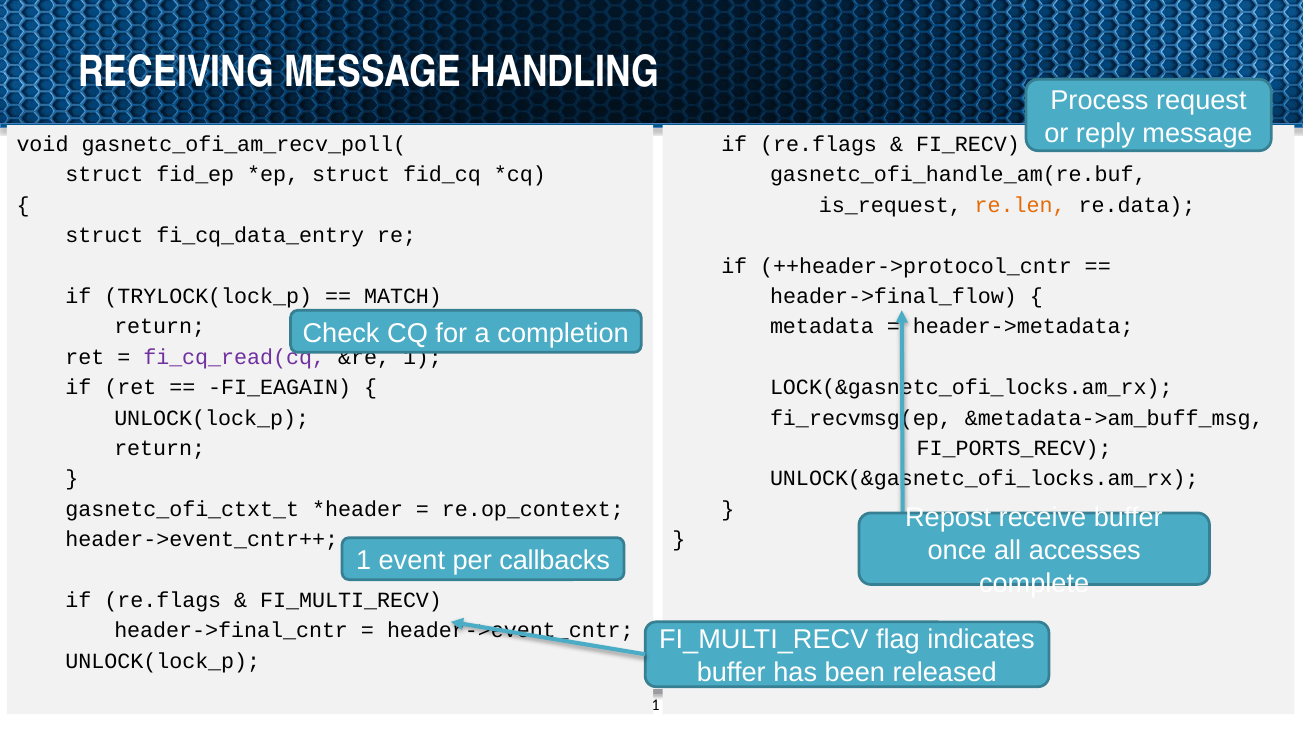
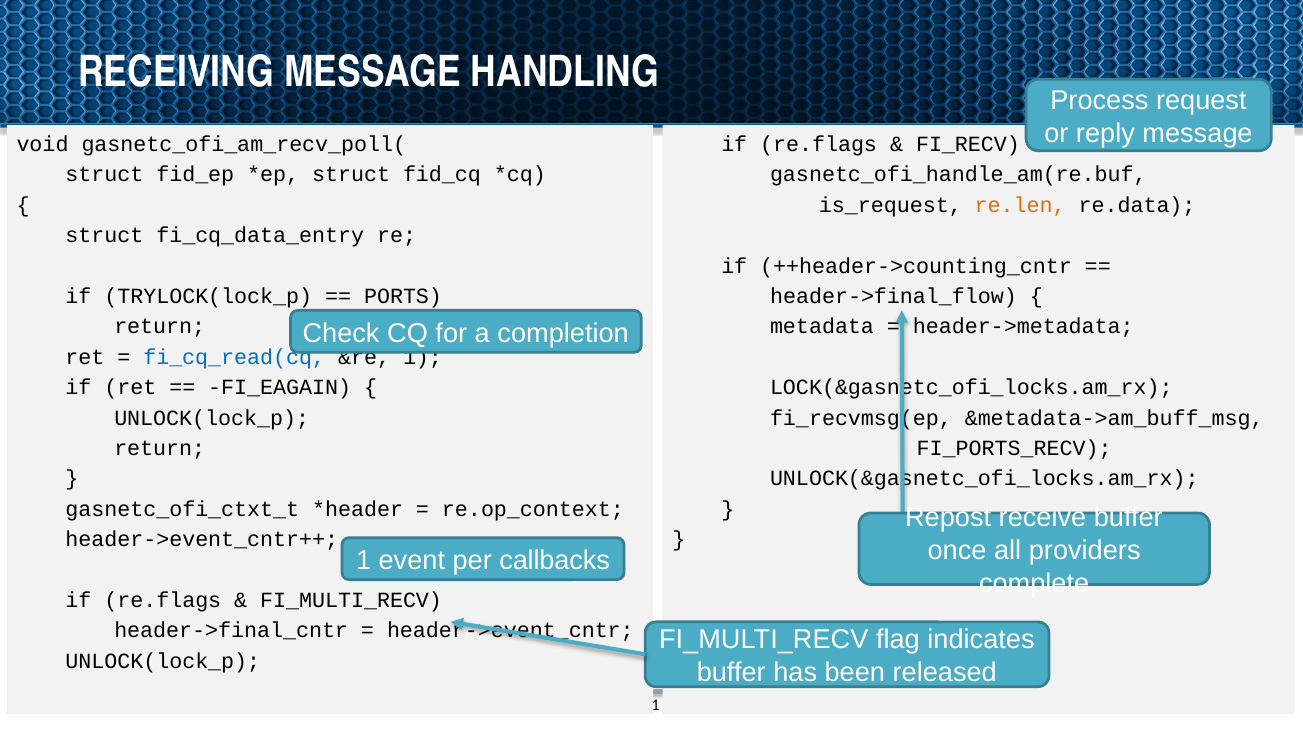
++header->protocol_cntr: ++header->protocol_cntr -> ++header->counting_cntr
MATCH: MATCH -> PORTS
fi_cq_read(cq colour: purple -> blue
accesses: accesses -> providers
